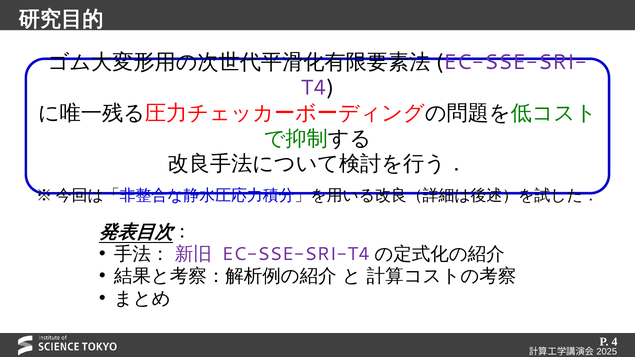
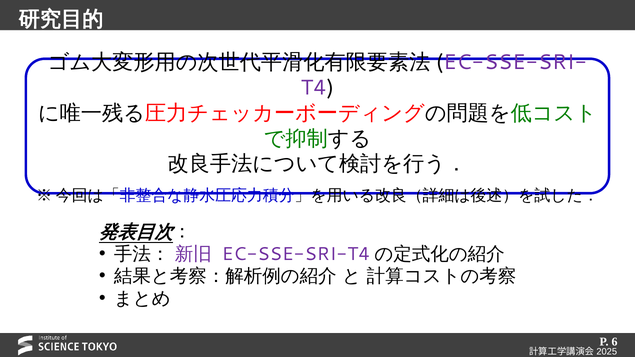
4: 4 -> 6
